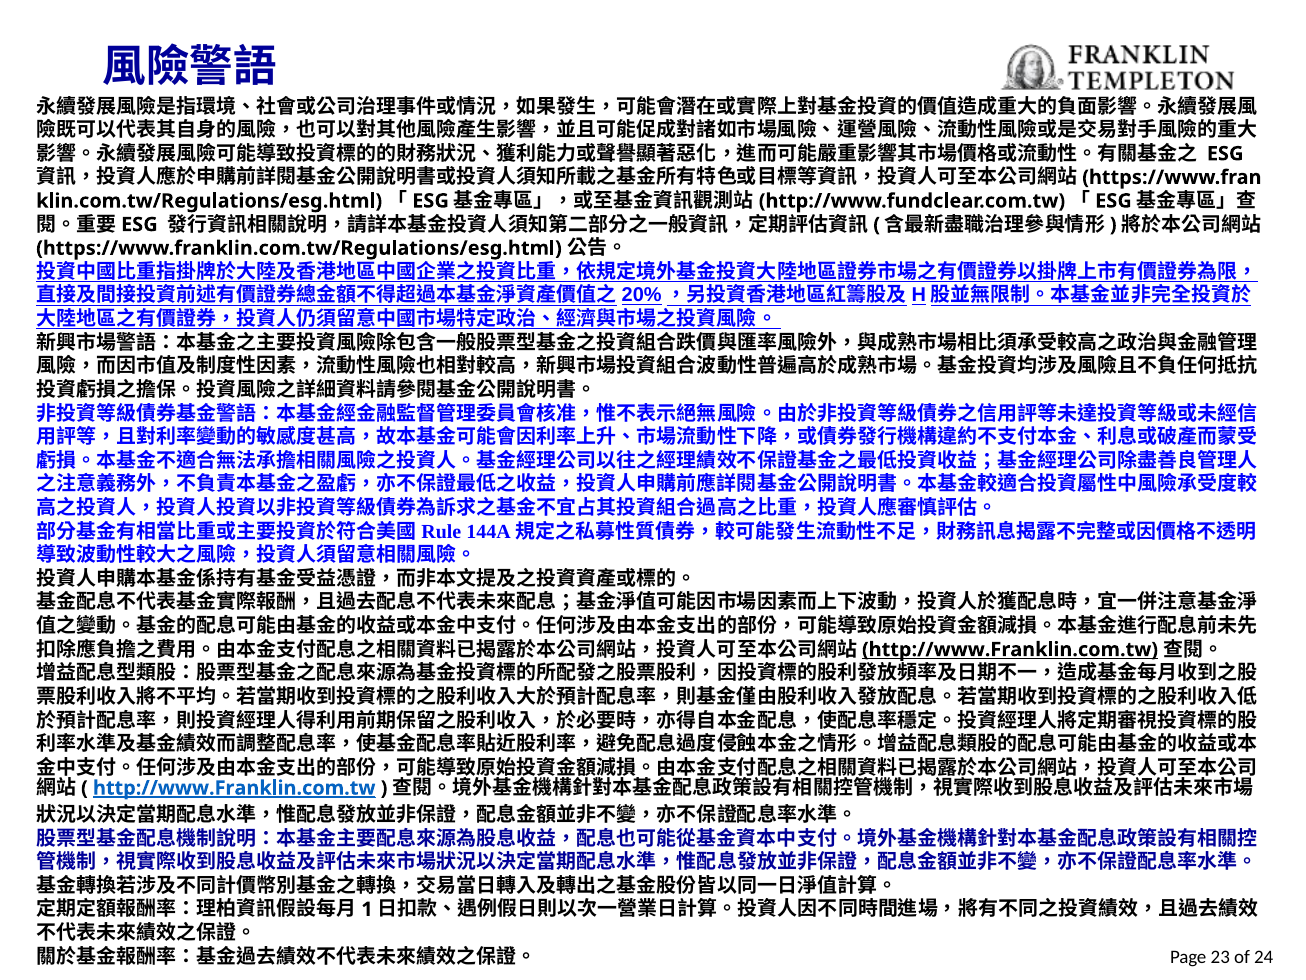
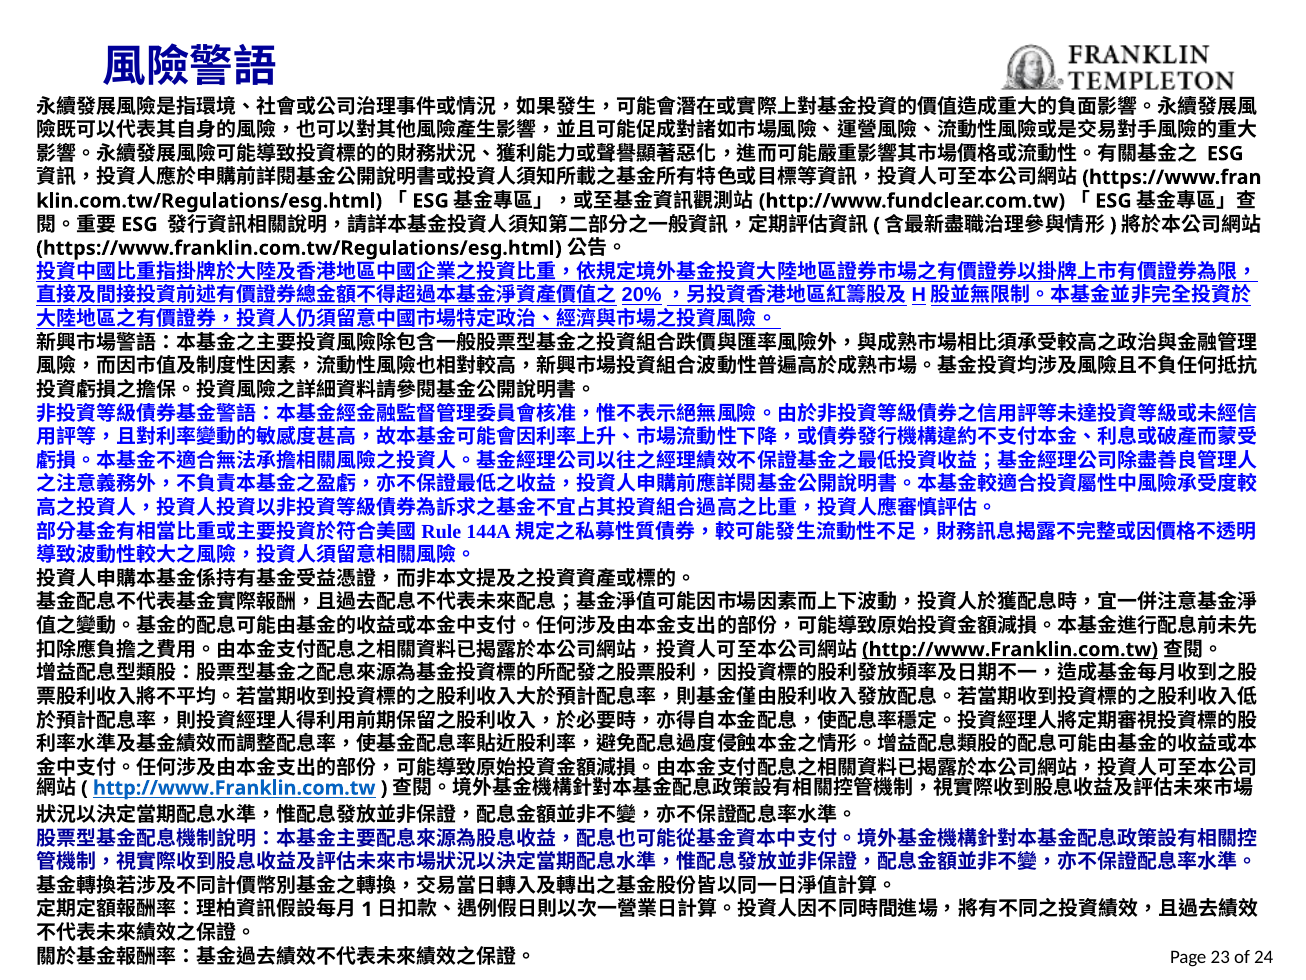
http://www.Franklin.com.tw at (234, 788) underline: present -> none
